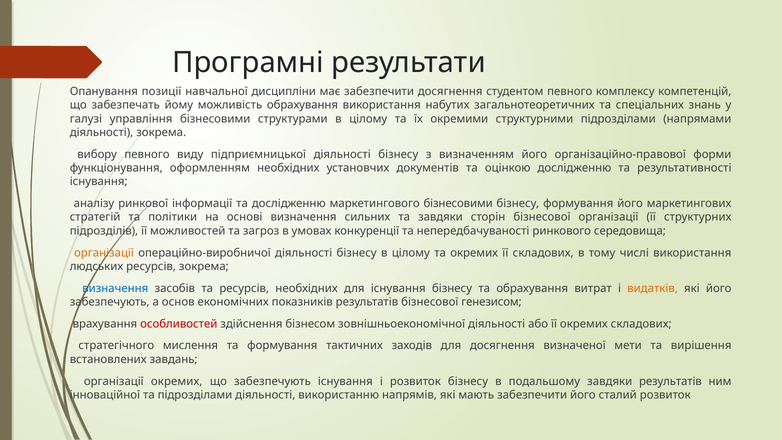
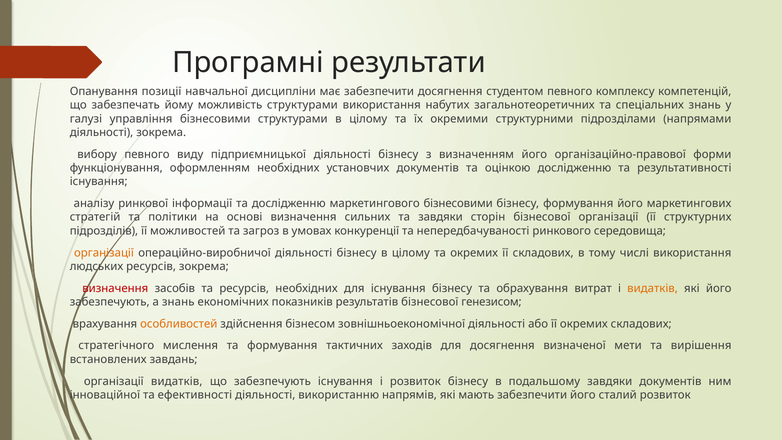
можливість обрахування: обрахування -> структурами
визначення at (115, 288) colour: blue -> red
а основ: основ -> знань
особливостей colour: red -> orange
організації окремих: окремих -> видатків
завдяки результатів: результатів -> документів
та підрозділами: підрозділами -> ефективності
